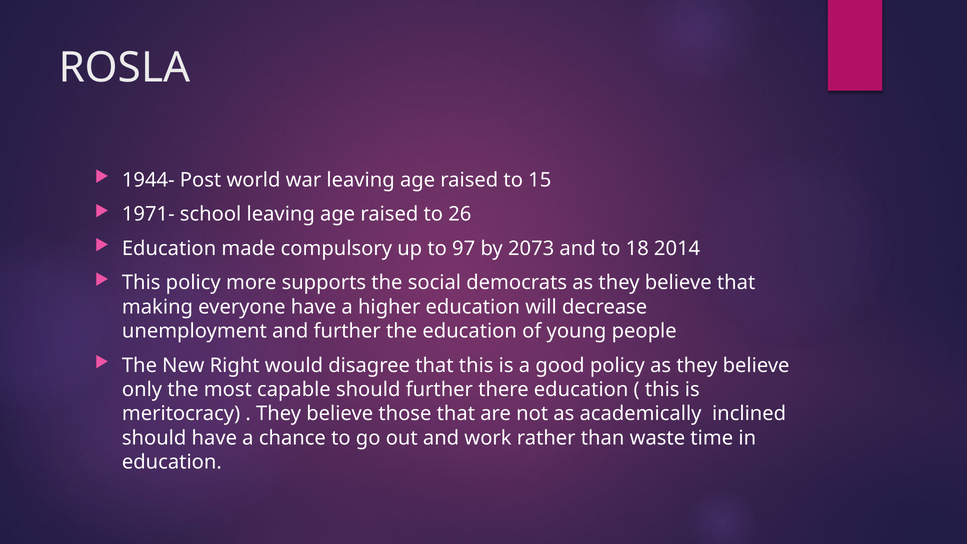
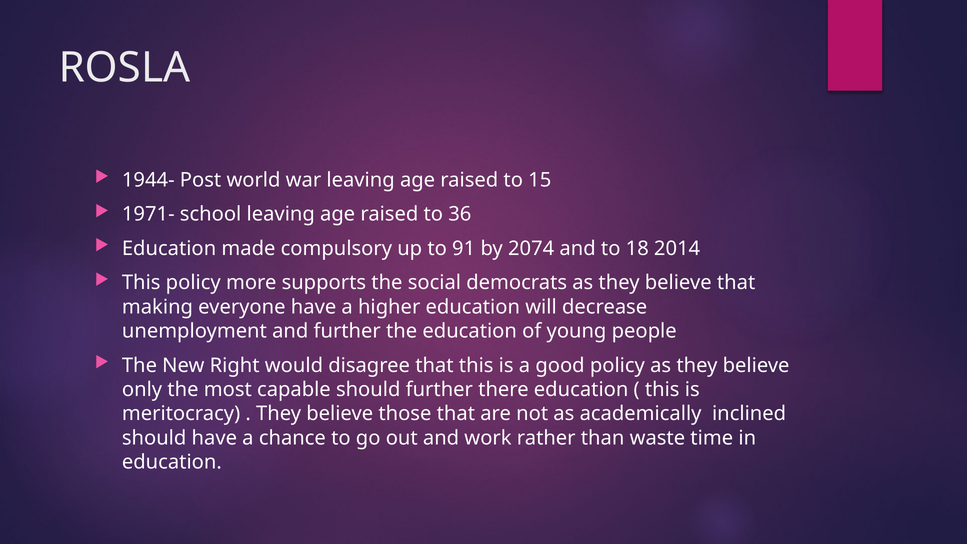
26: 26 -> 36
97: 97 -> 91
2073: 2073 -> 2074
